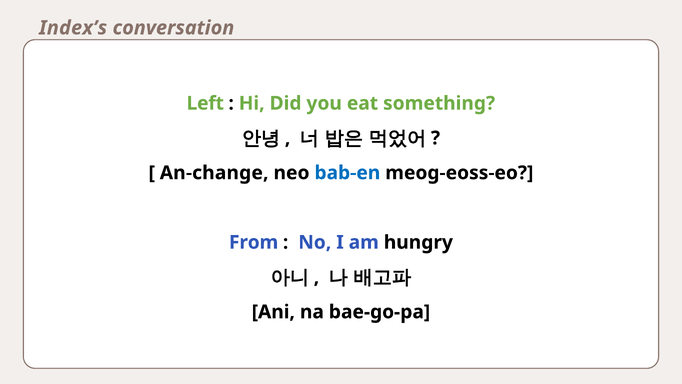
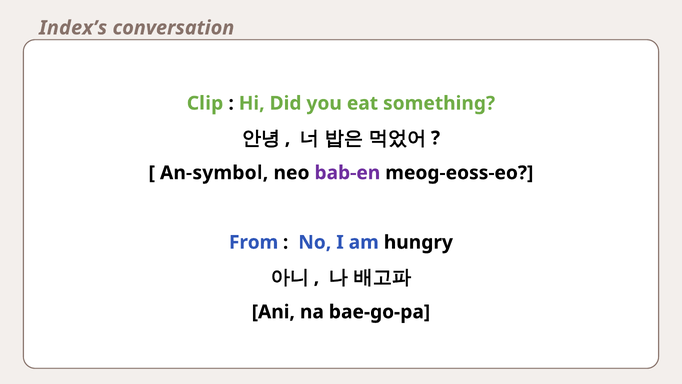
Left: Left -> Clip
An-change: An-change -> An-symbol
bab-en colour: blue -> purple
